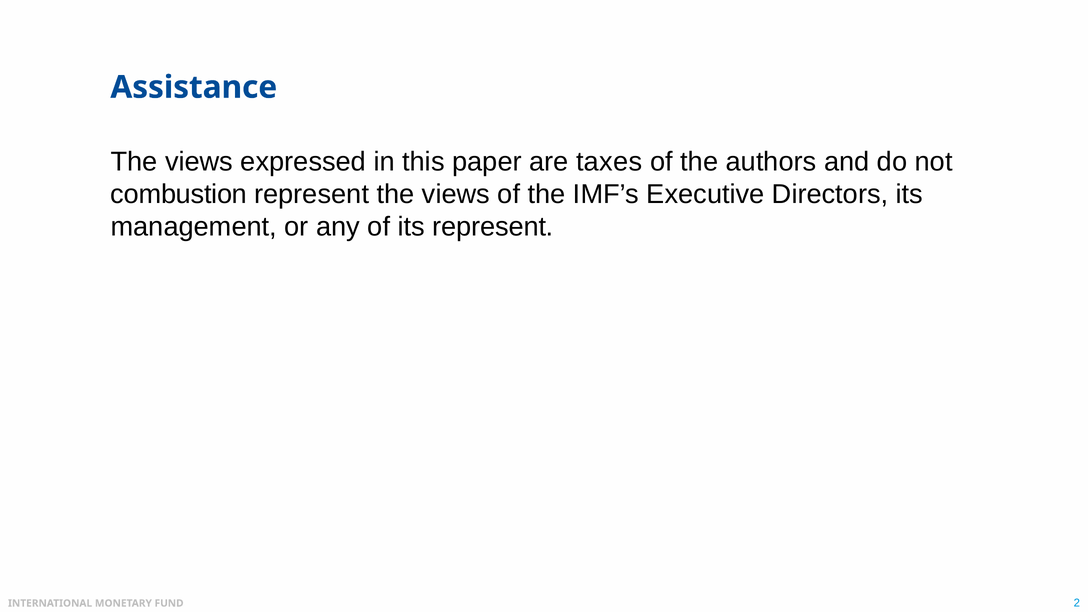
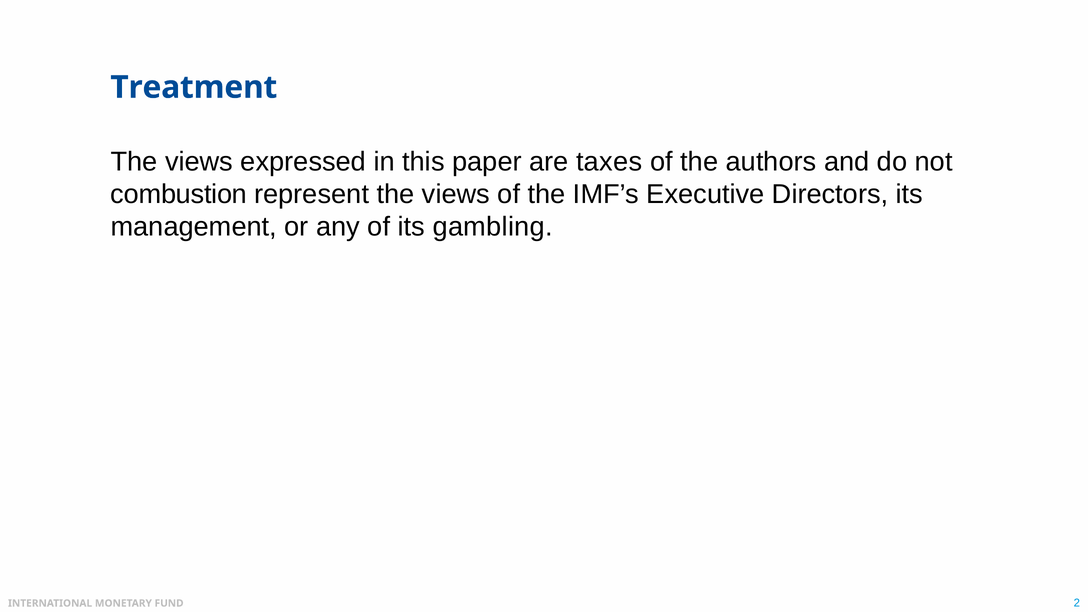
Assistance: Assistance -> Treatment
its represent: represent -> gambling
